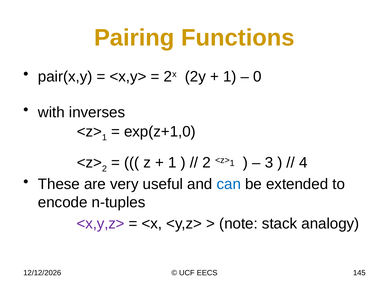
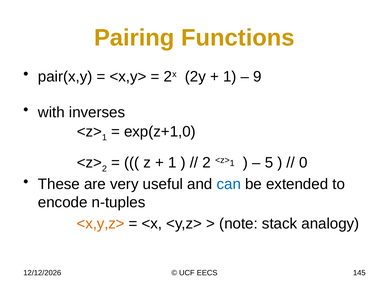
0: 0 -> 9
3: 3 -> 5
4: 4 -> 0
<x,y,z> colour: purple -> orange
